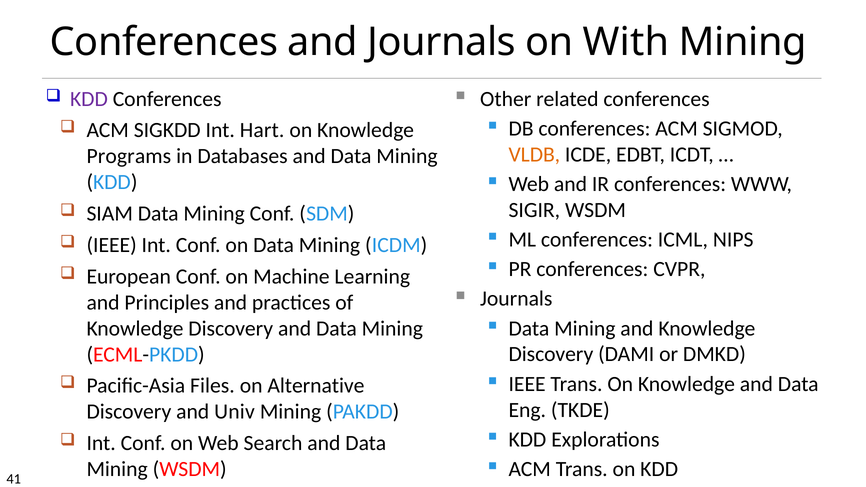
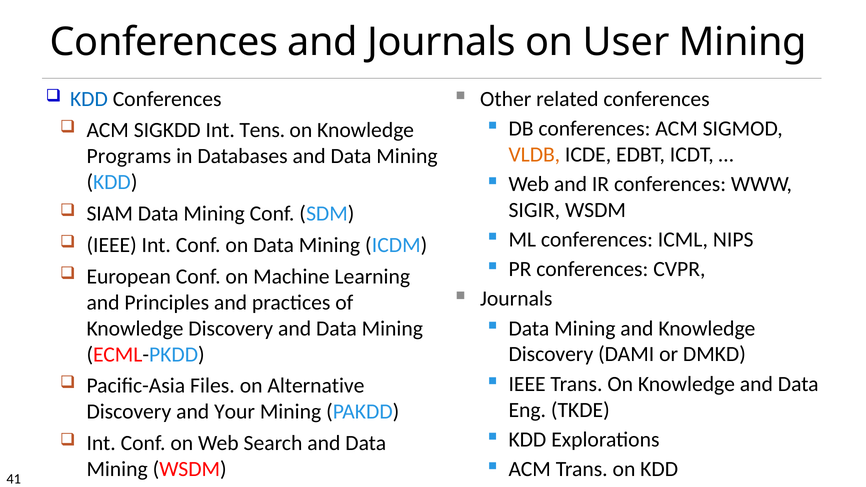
With: With -> User
KDD at (89, 99) colour: purple -> blue
Hart: Hart -> Tens
Univ: Univ -> Your
